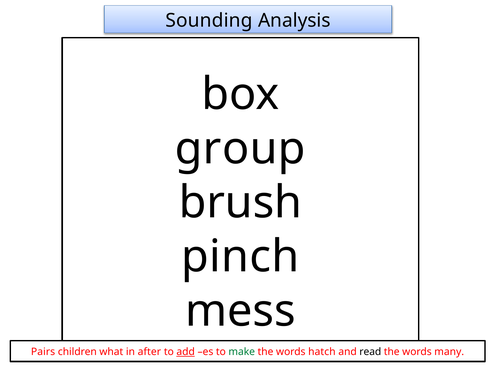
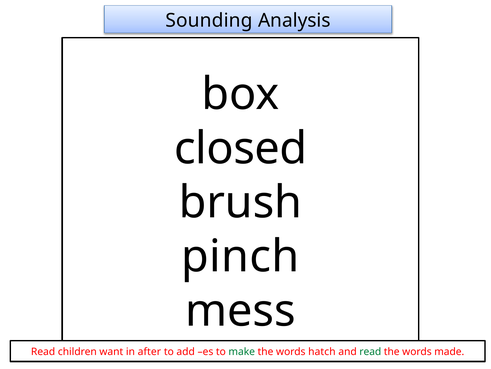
group: group -> closed
Pairs at (43, 351): Pairs -> Read
what: what -> want
add underline: present -> none
read at (370, 351) colour: black -> green
many: many -> made
